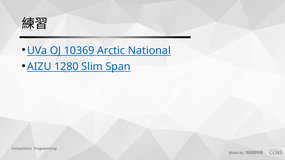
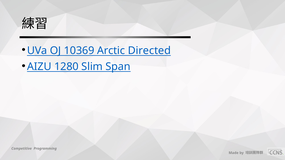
National: National -> Directed
